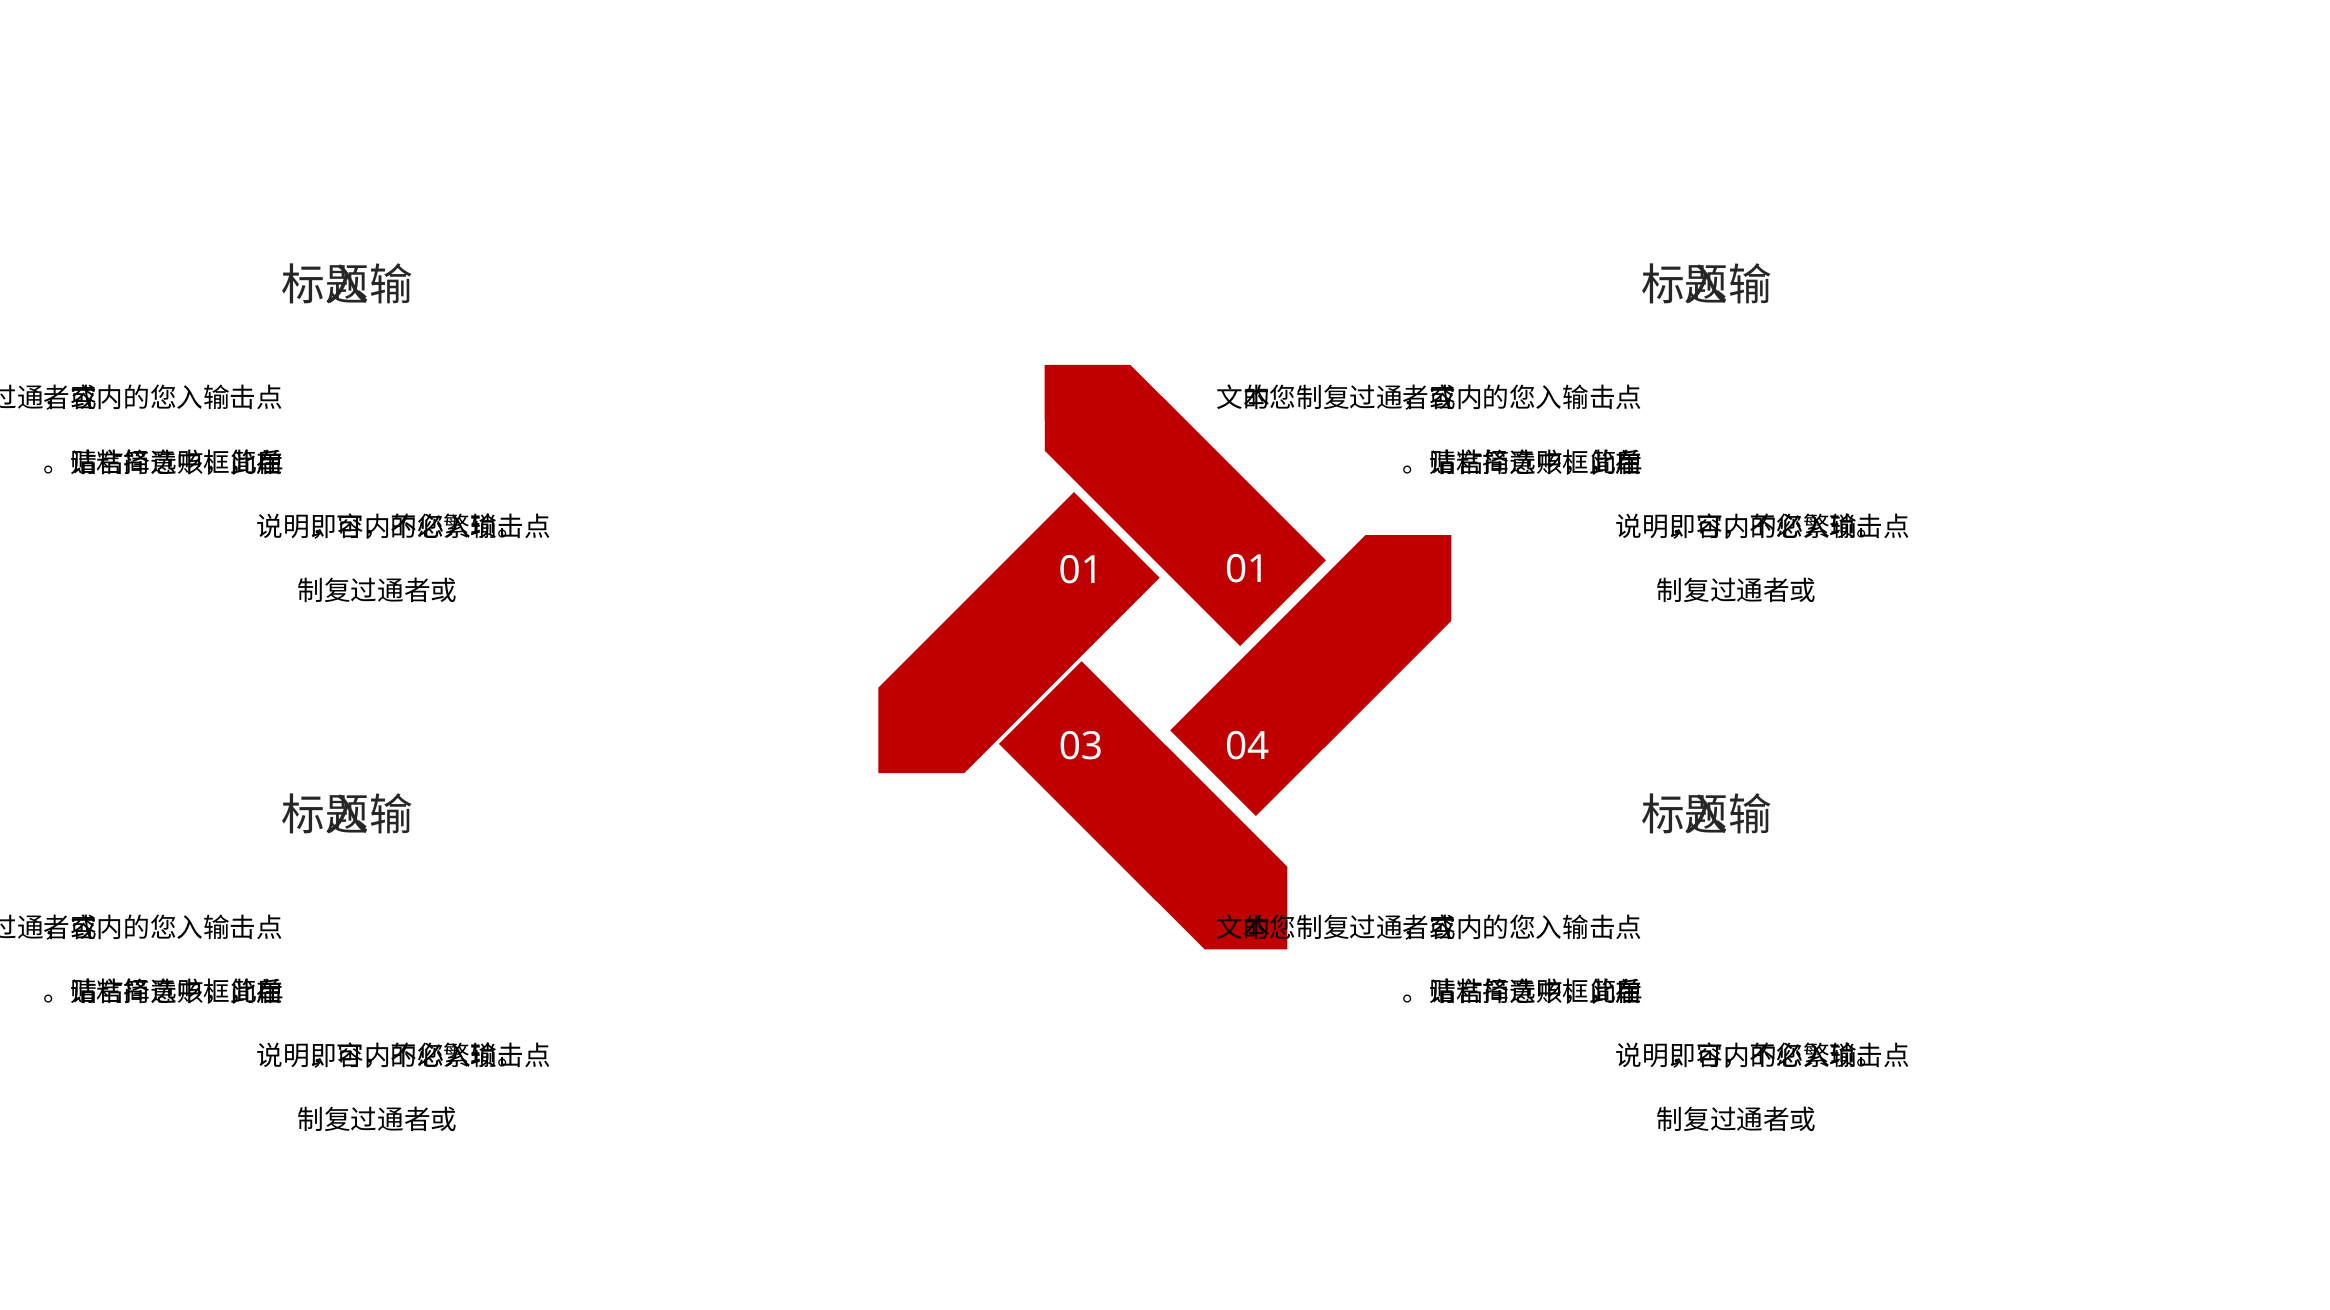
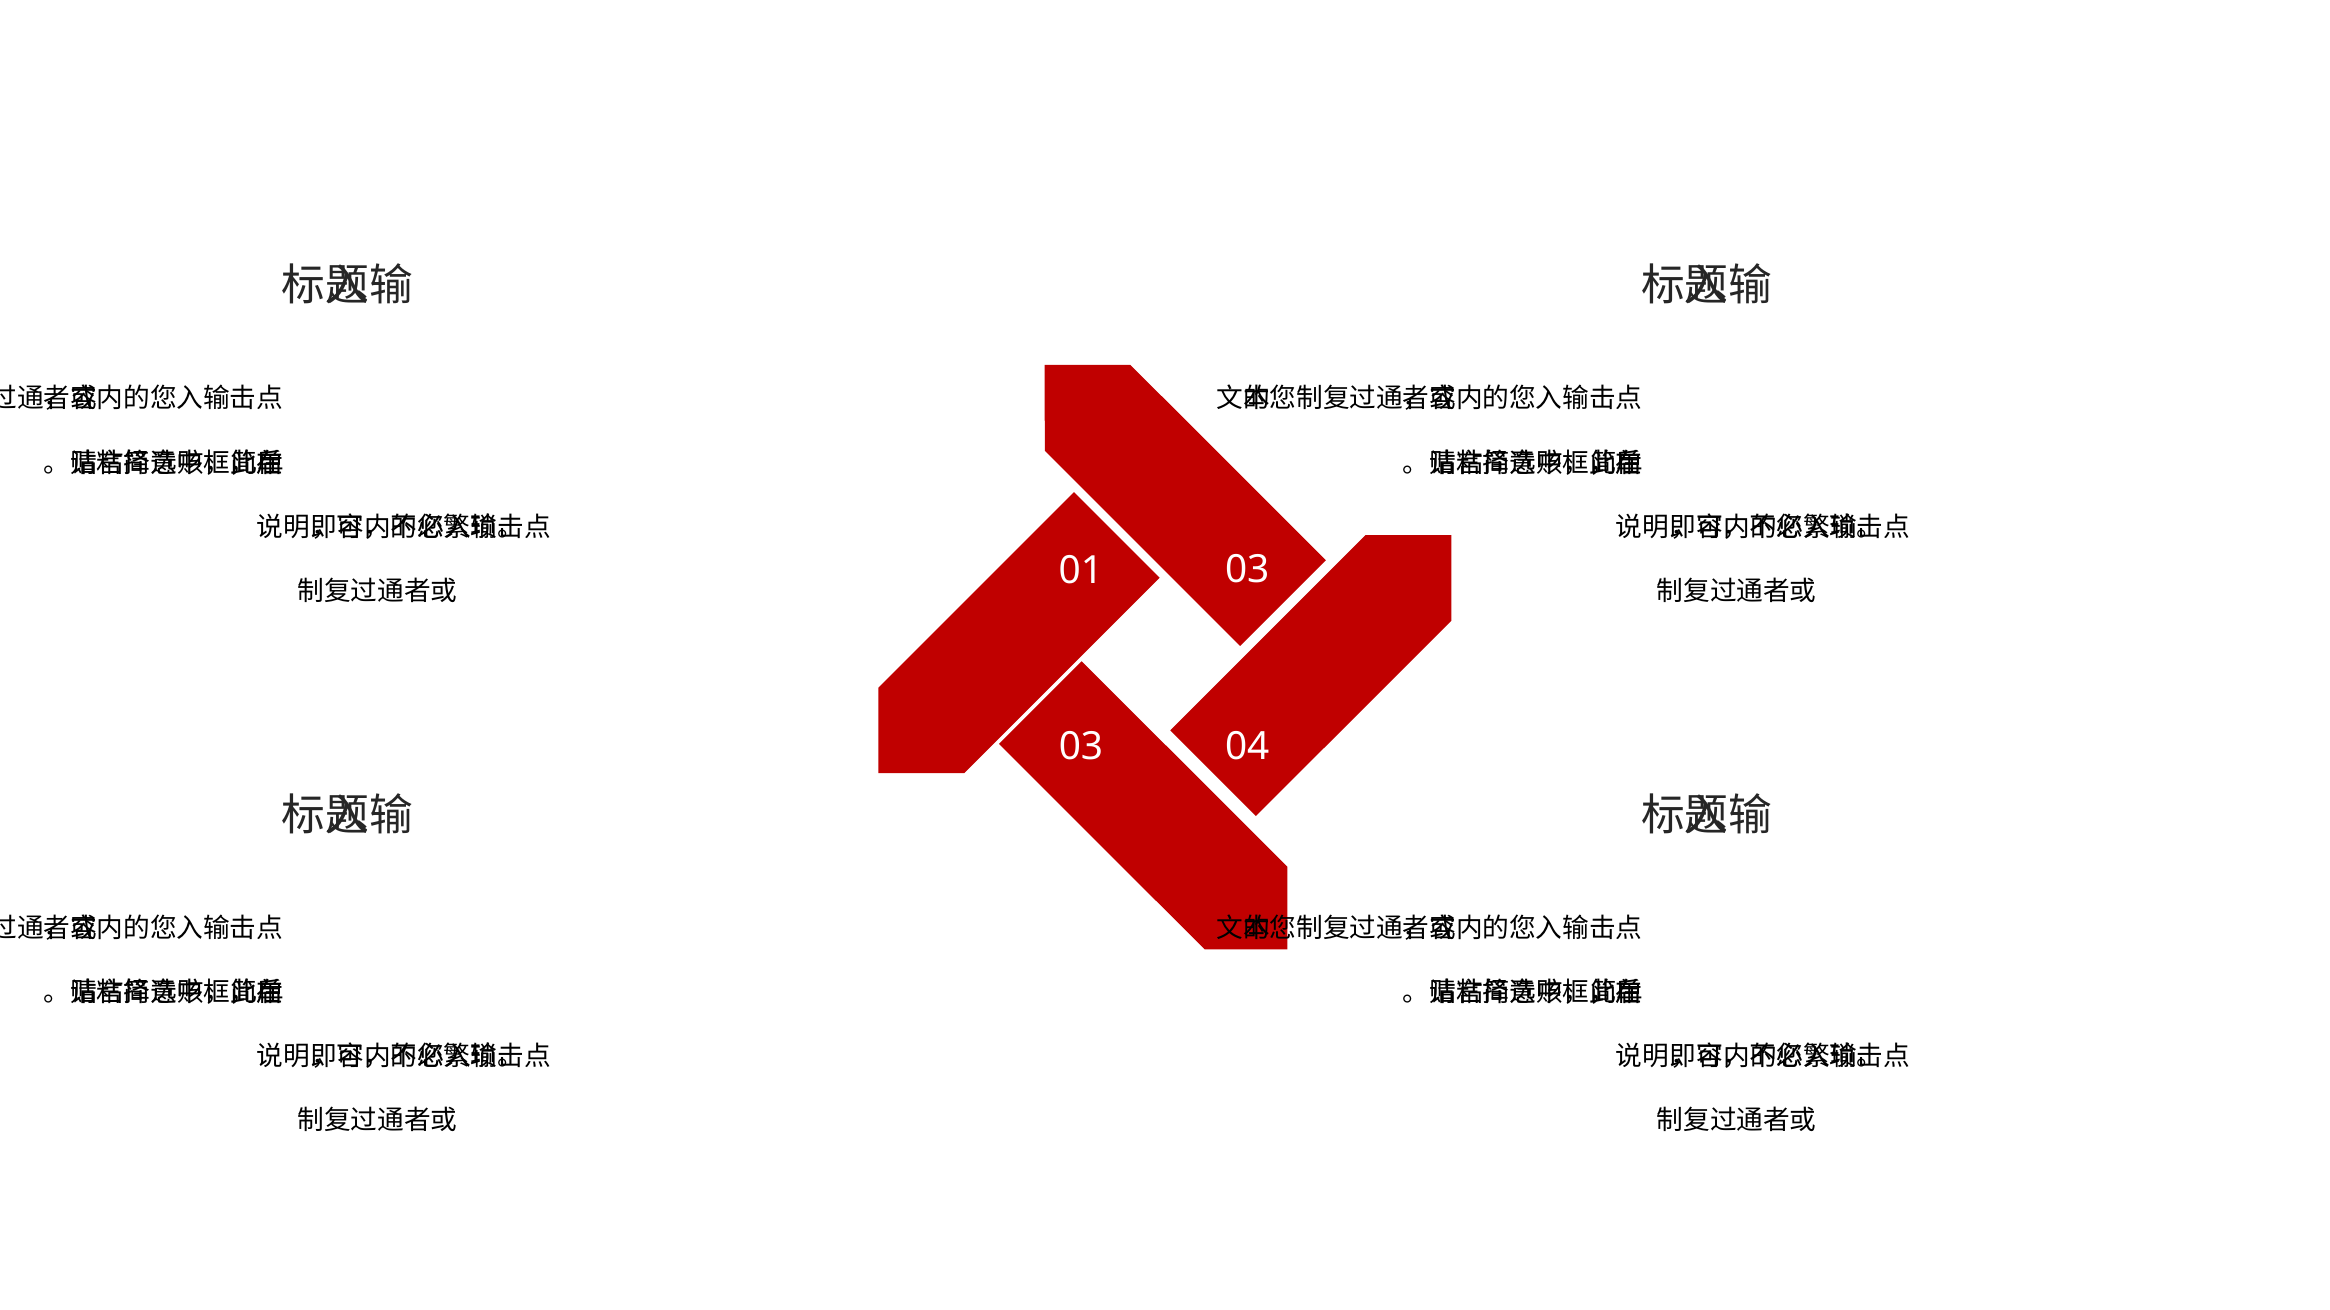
01 01: 01 -> 03
